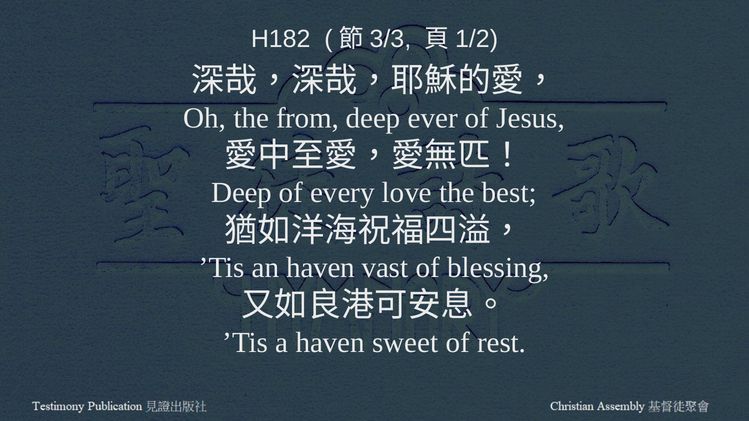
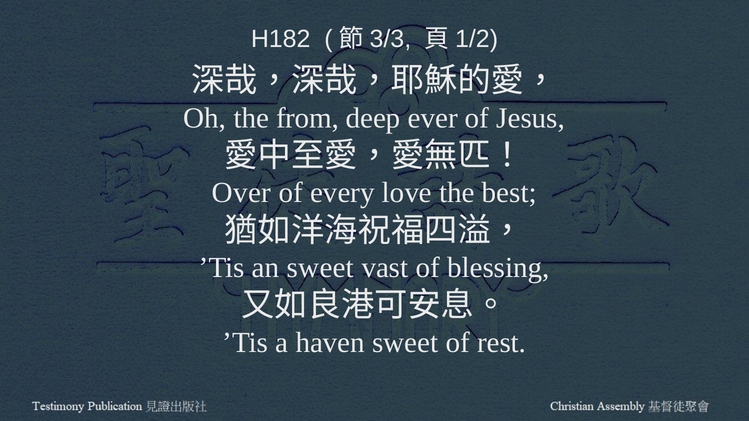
Deep at (242, 193): Deep -> Over
an haven: haven -> sweet
